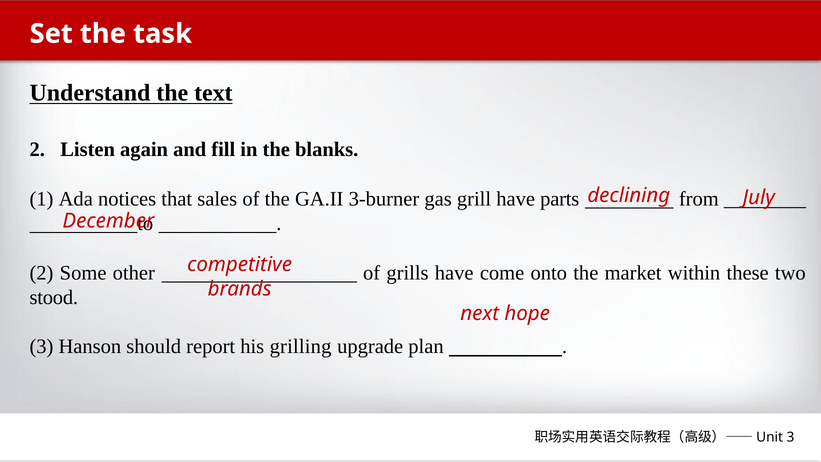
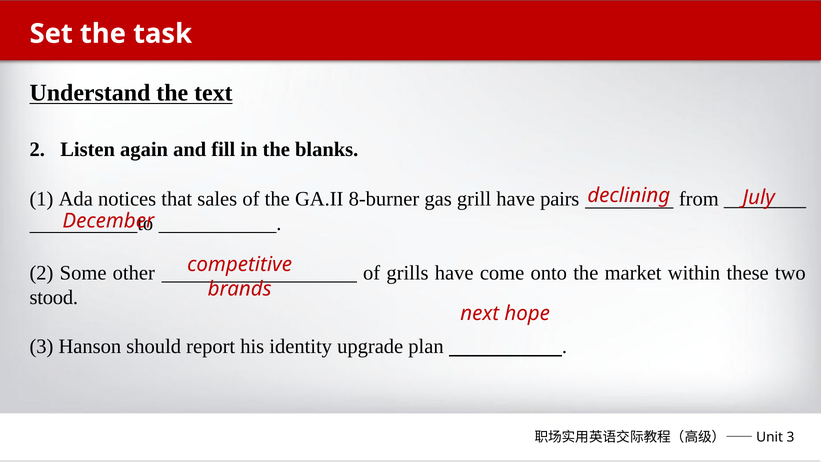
3-burner: 3-burner -> 8-burner
parts: parts -> pairs
grilling: grilling -> identity
